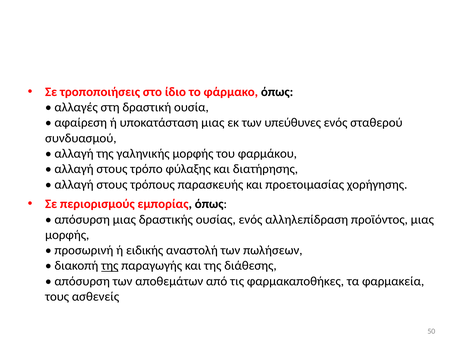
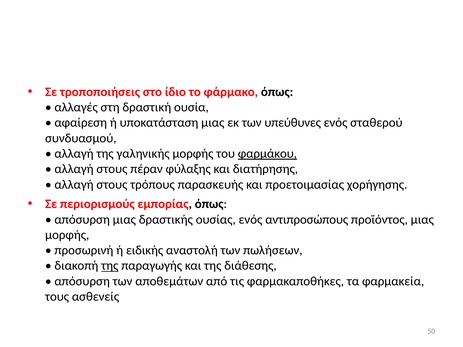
φαρμάκου underline: none -> present
τρόπο: τρόπο -> πέραν
αλληλεπίδραση: αλληλεπίδραση -> αντιπροσώπους
